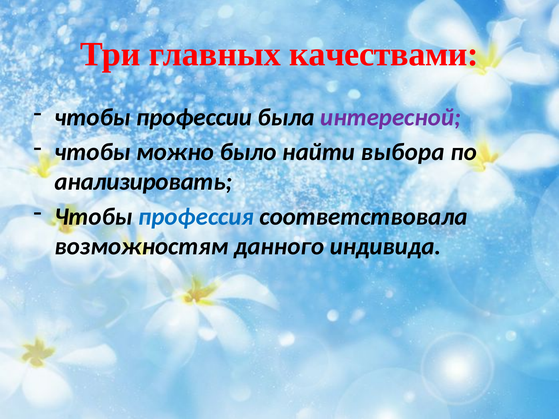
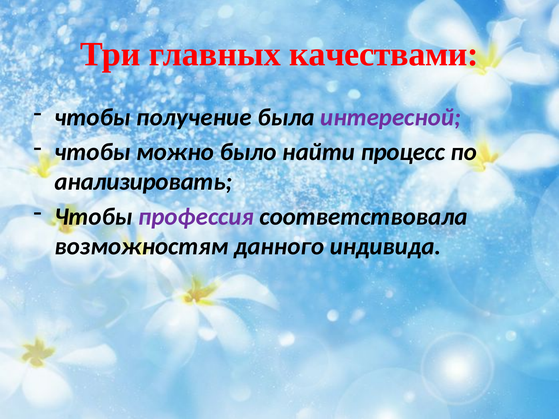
профессии: профессии -> получение
выбора: выбора -> процесс
профессия colour: blue -> purple
